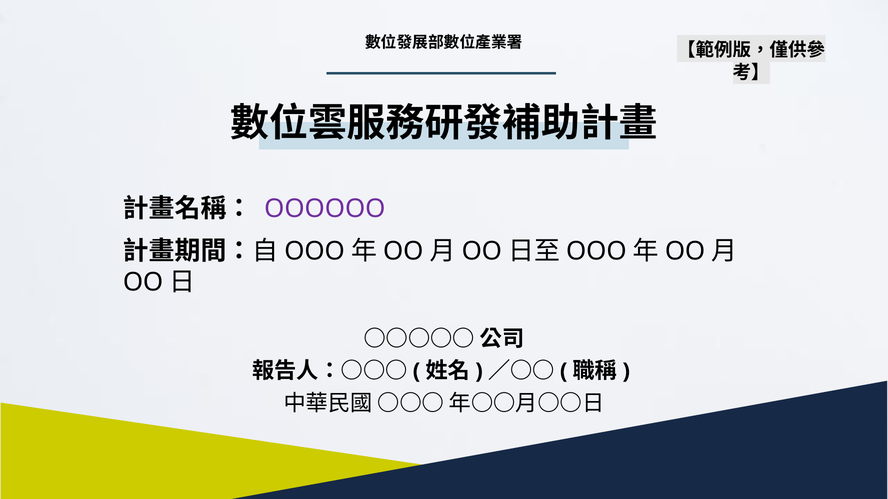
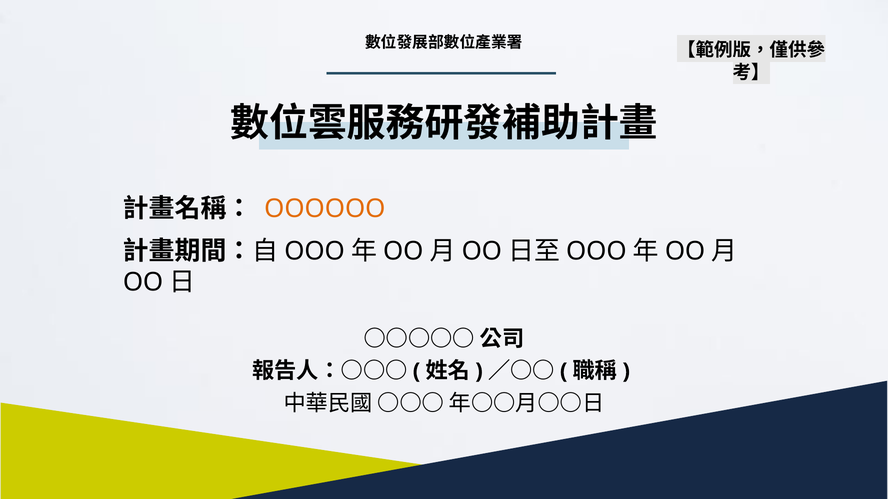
OOOOOO colour: purple -> orange
